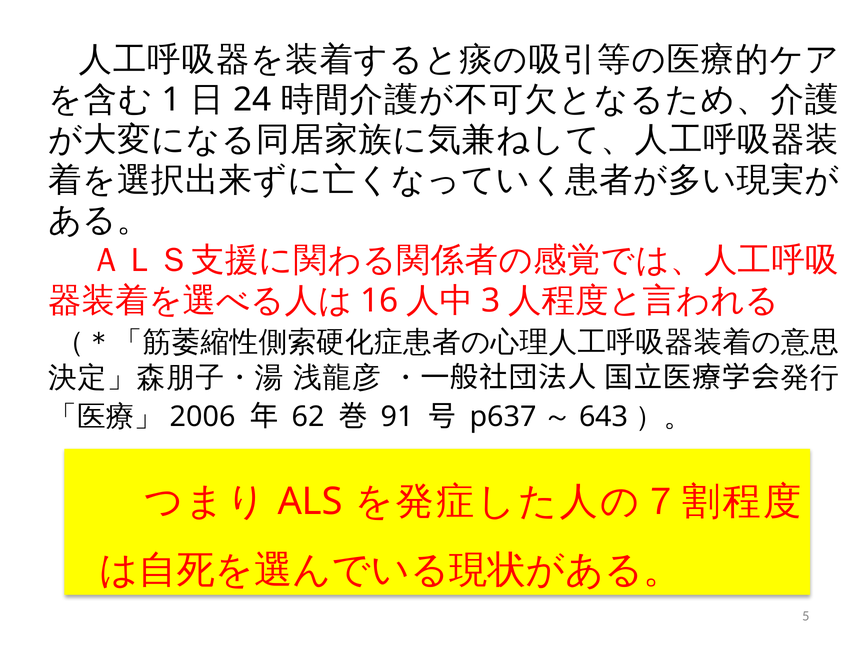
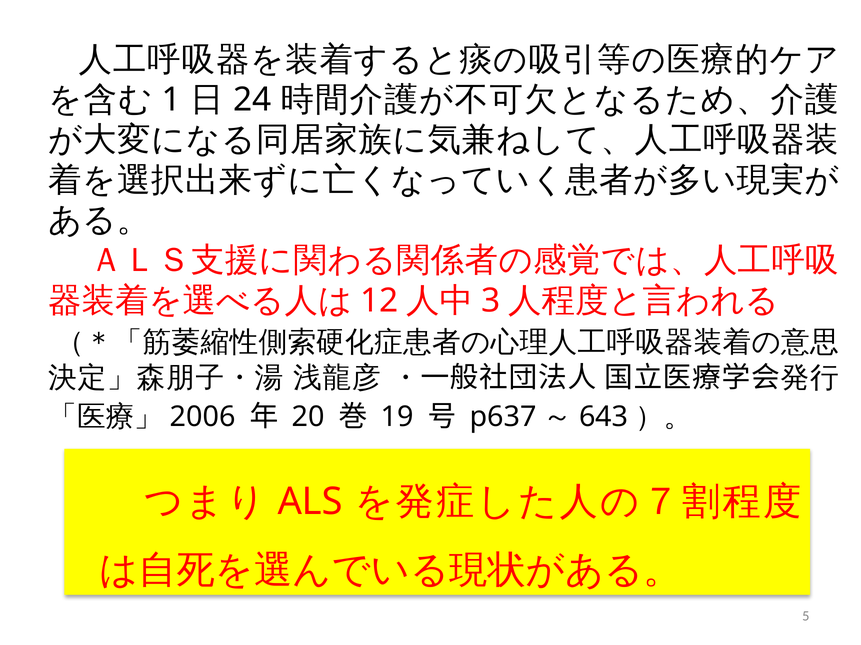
16: 16 -> 12
62: 62 -> 20
91: 91 -> 19
